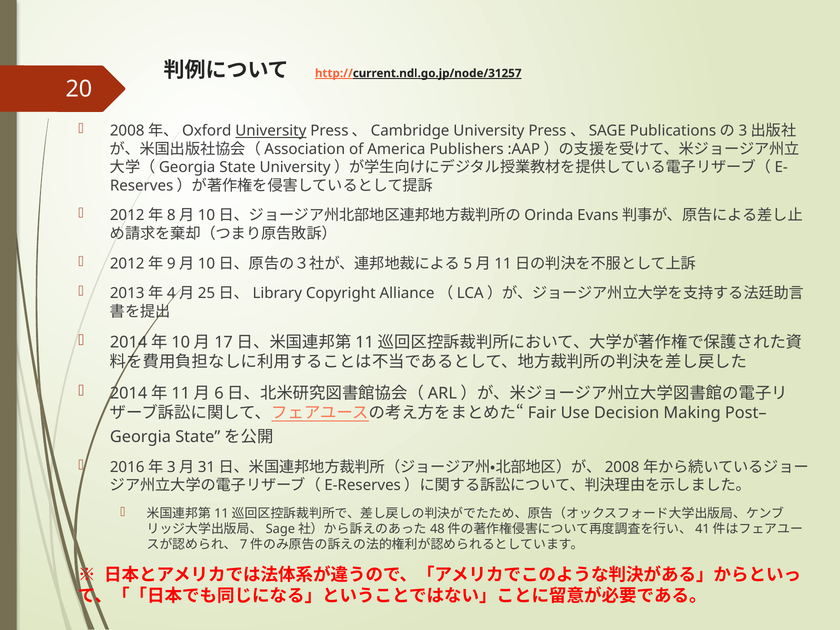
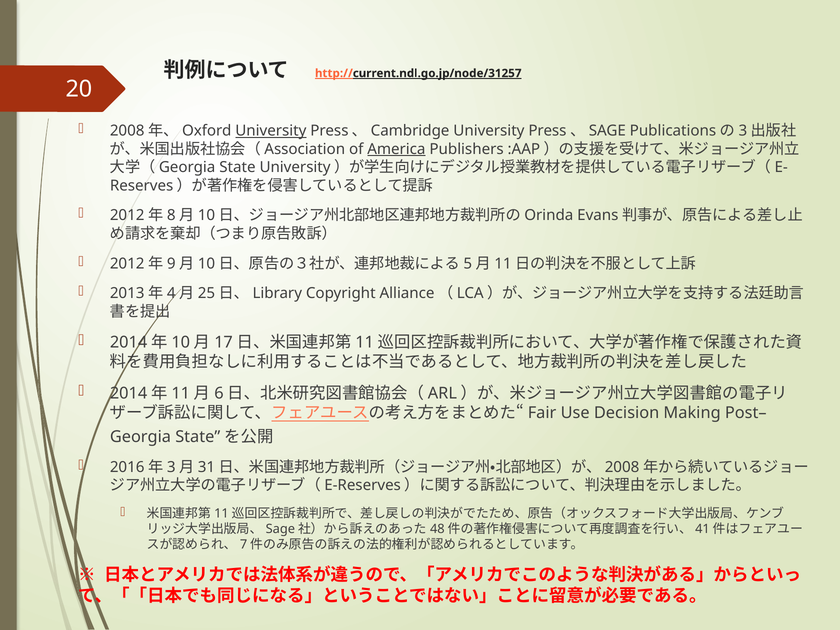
America underline: none -> present
